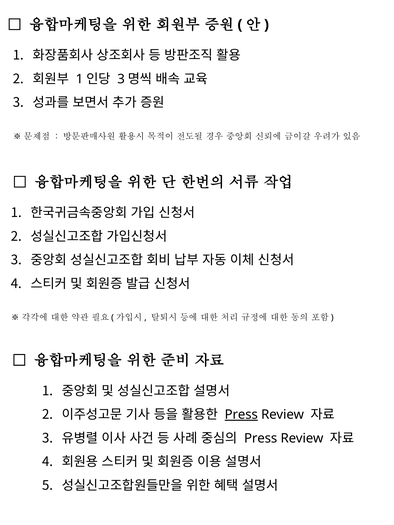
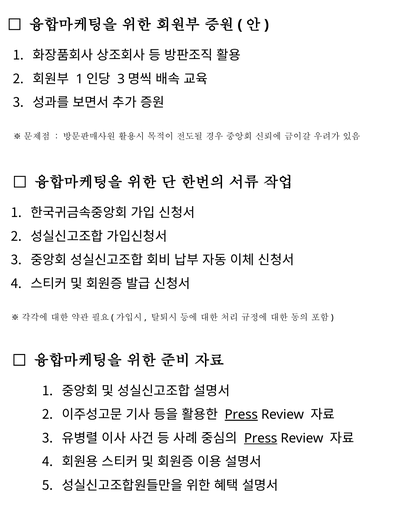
Press at (261, 438) underline: none -> present
